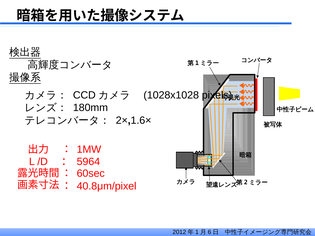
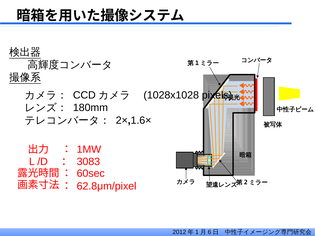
5964: 5964 -> 3083
40.8μm/pixel: 40.8μm/pixel -> 62.8μm/pixel
